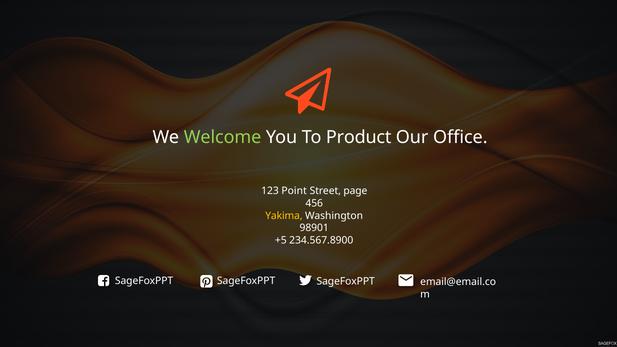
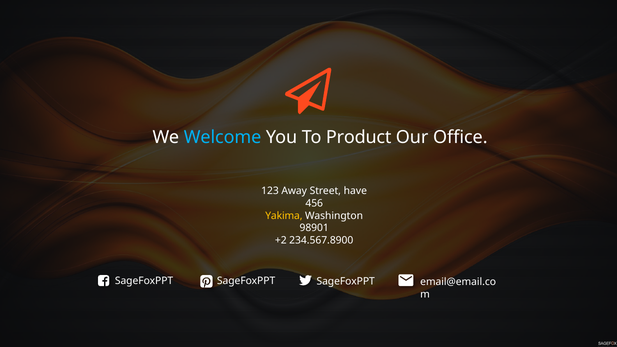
Welcome colour: light green -> light blue
Point: Point -> Away
page: page -> have
+5: +5 -> +2
